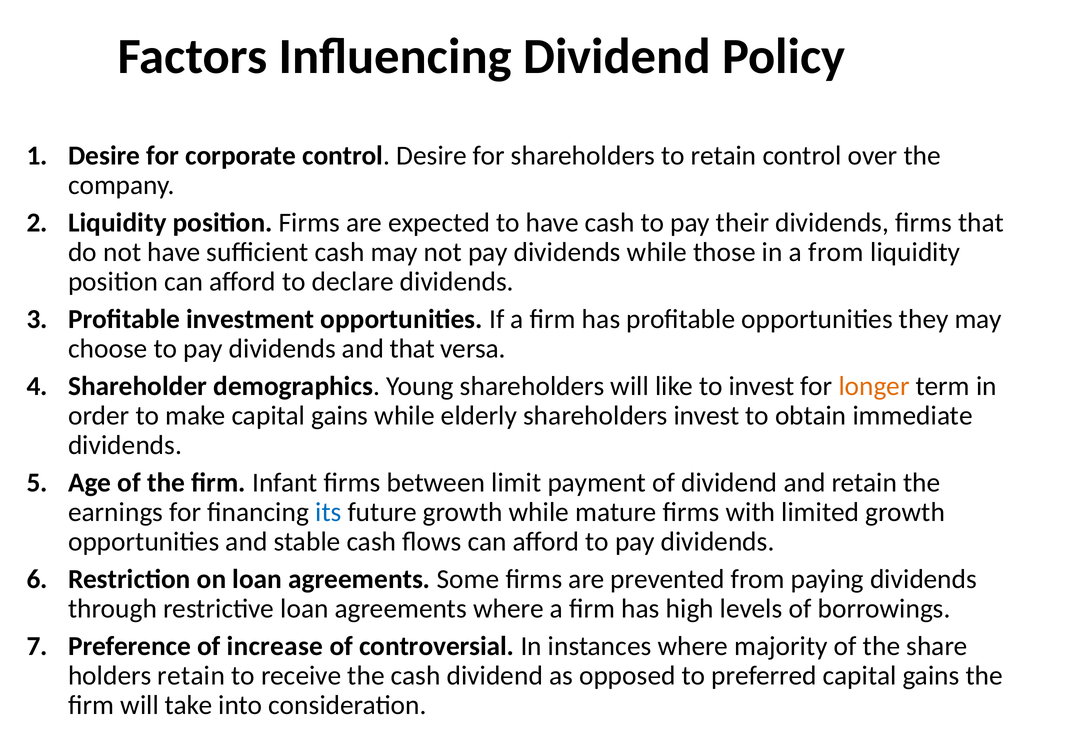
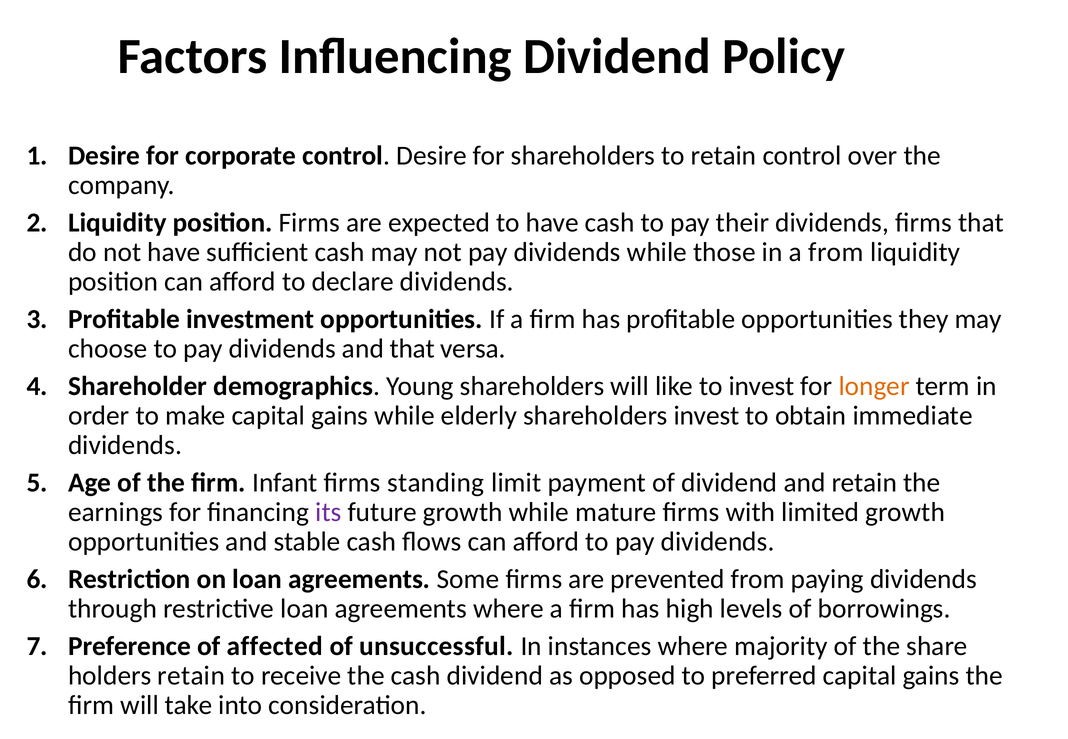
between: between -> standing
its colour: blue -> purple
increase: increase -> affected
controversial: controversial -> unsuccessful
